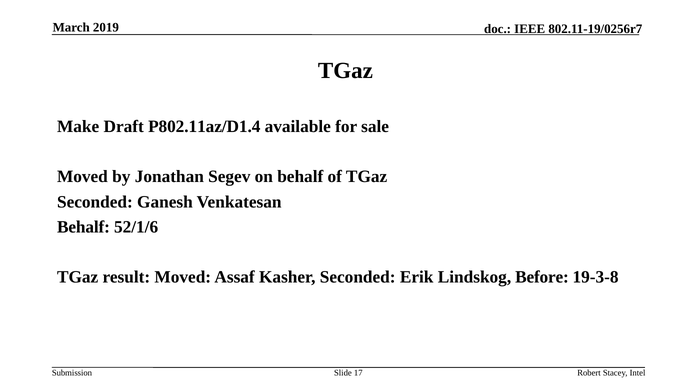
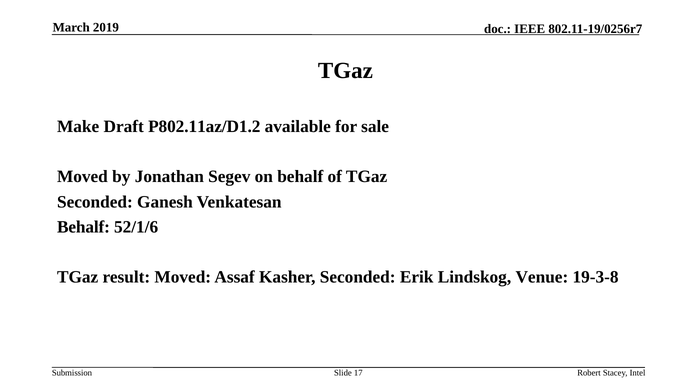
P802.11az/D1.4: P802.11az/D1.4 -> P802.11az/D1.2
Before: Before -> Venue
